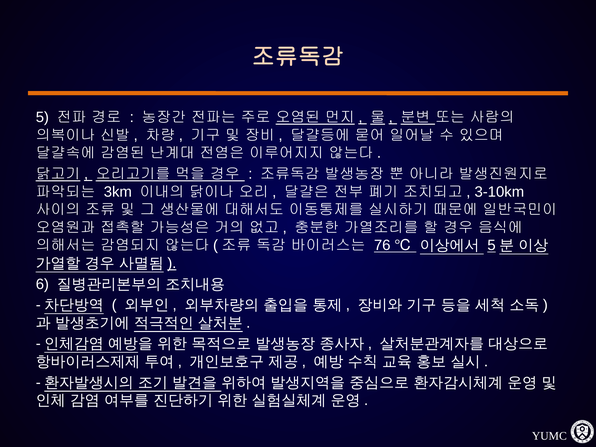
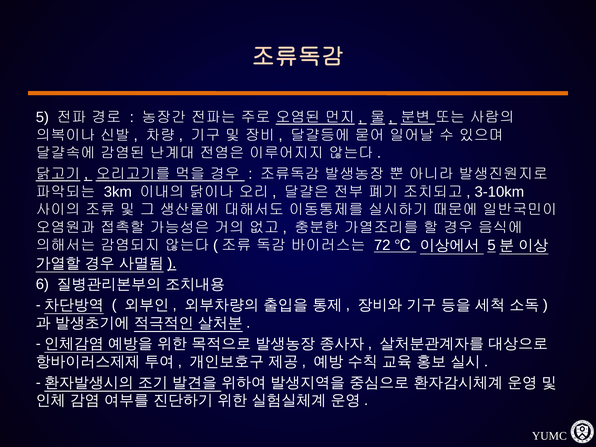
76: 76 -> 72
